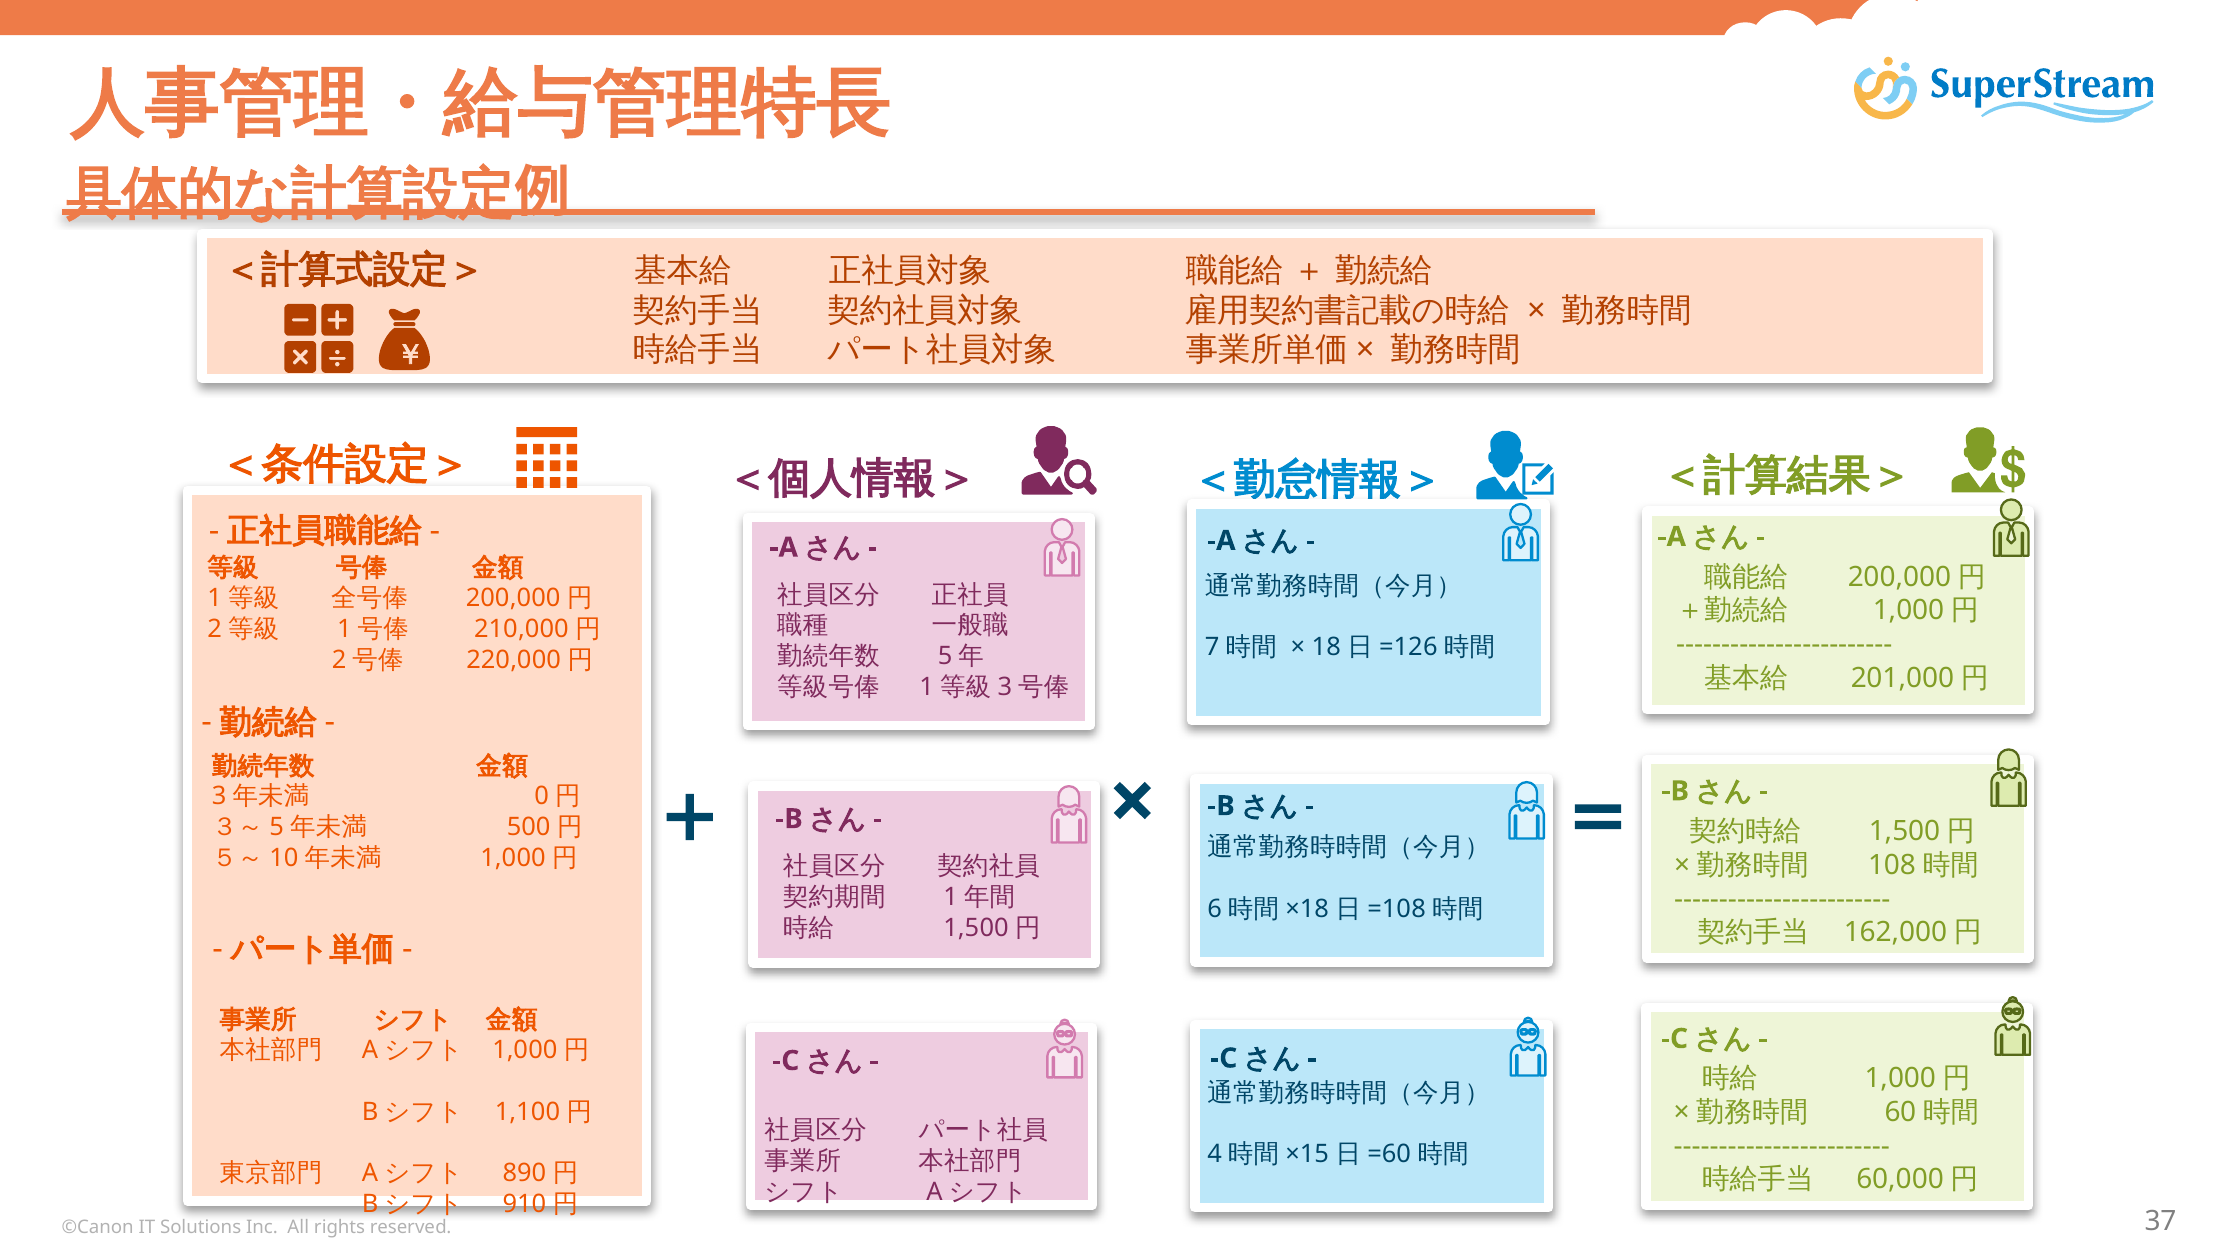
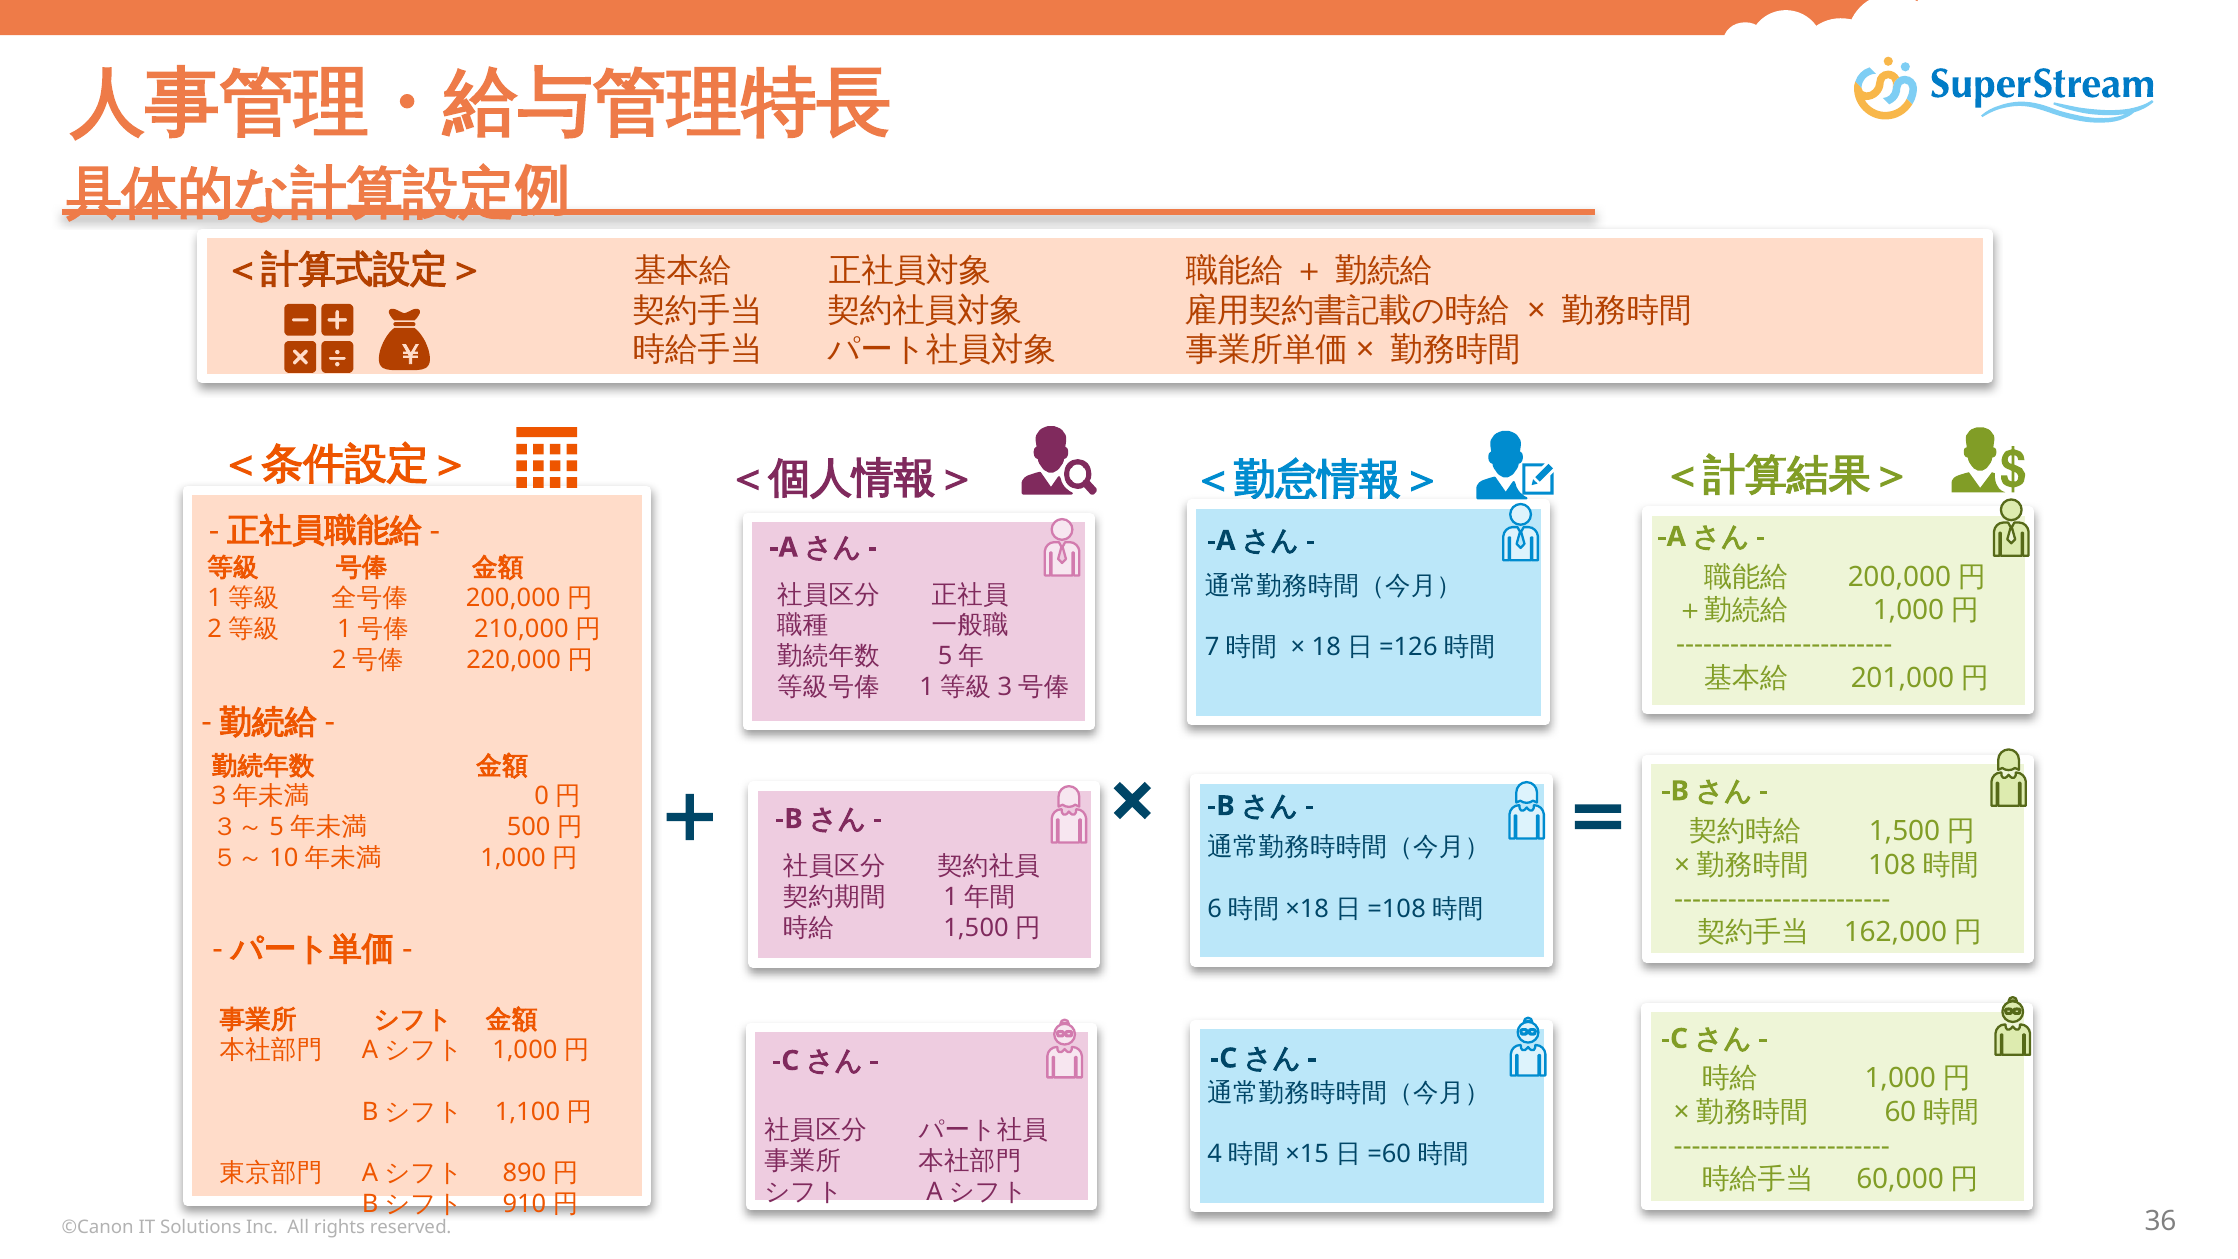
37: 37 -> 36
